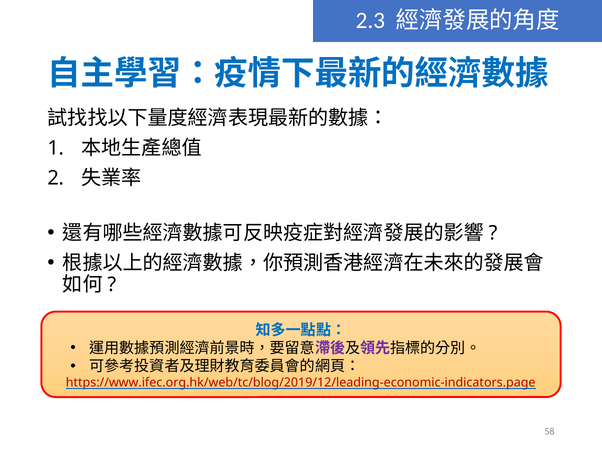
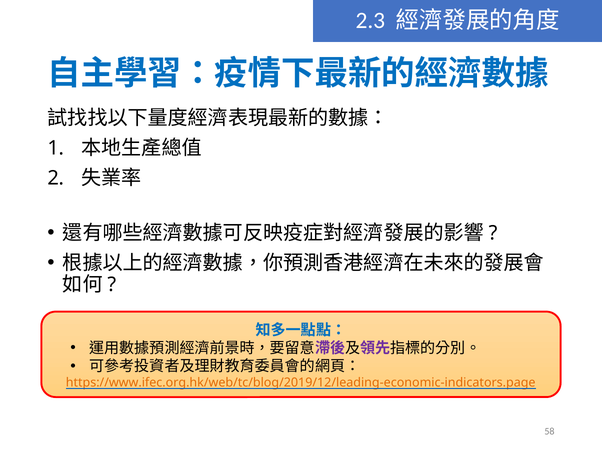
https://www.ifec.org.hk/web/tc/blog/2019/12/leading-economic-indicators.page colour: red -> orange
